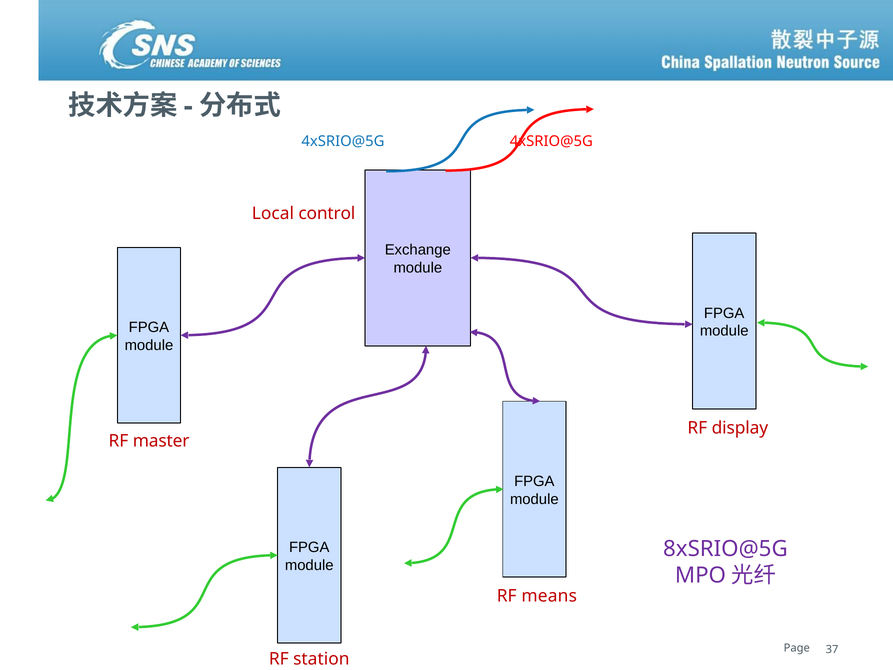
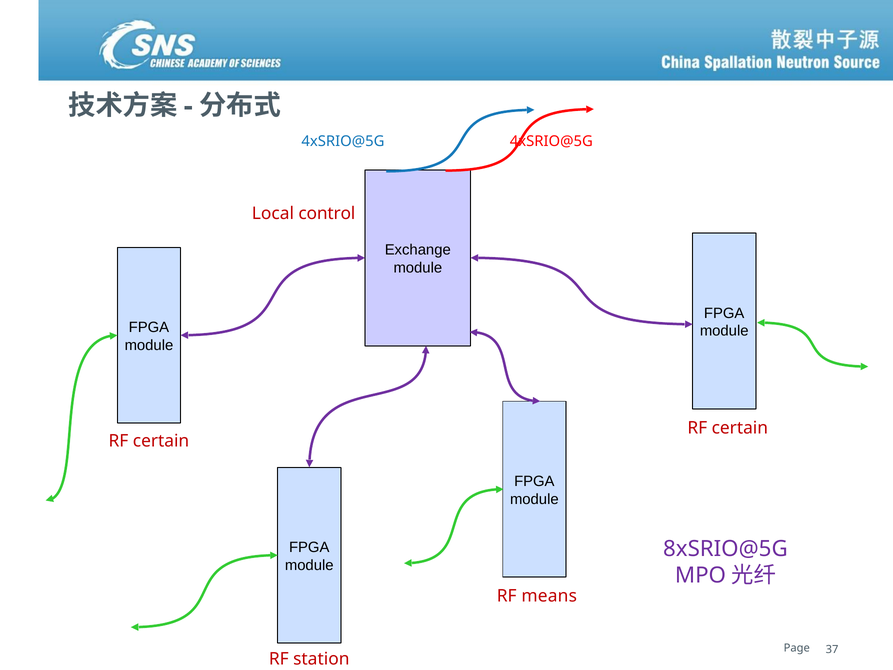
display at (740, 428): display -> certain
master at (161, 441): master -> certain
